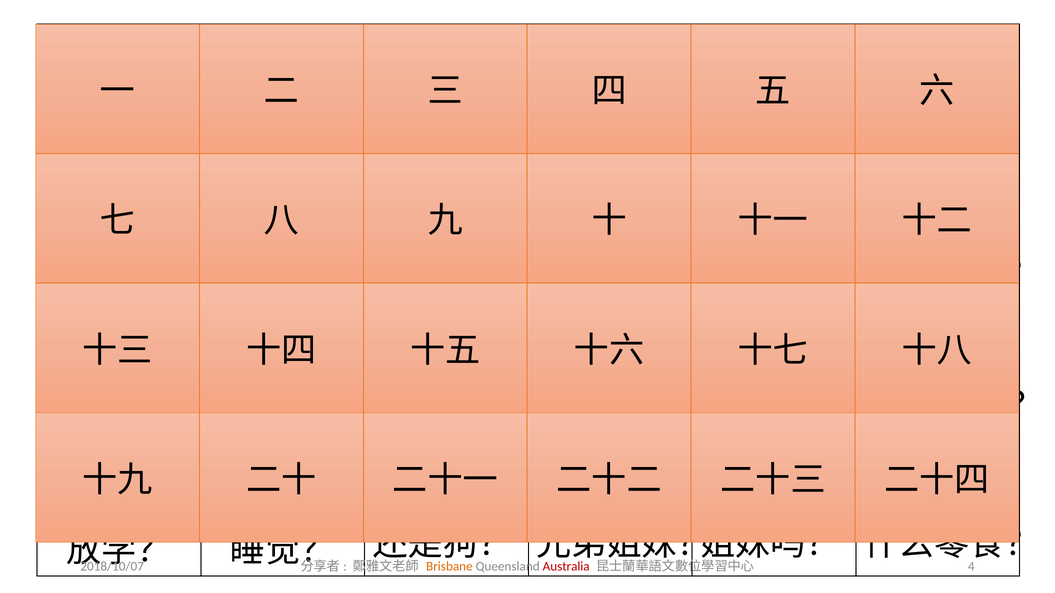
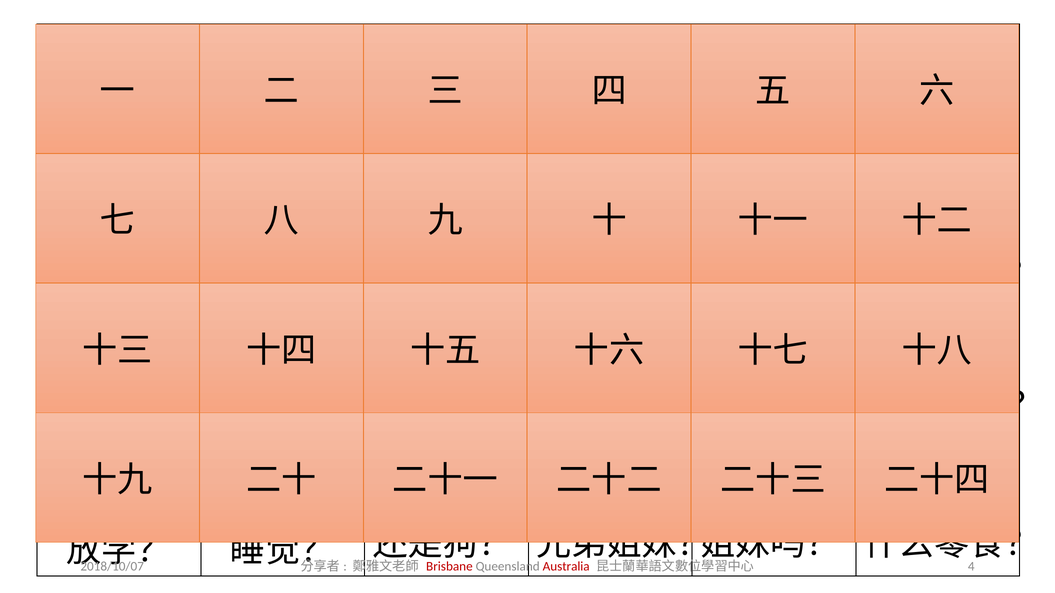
Brisbane colour: orange -> red
